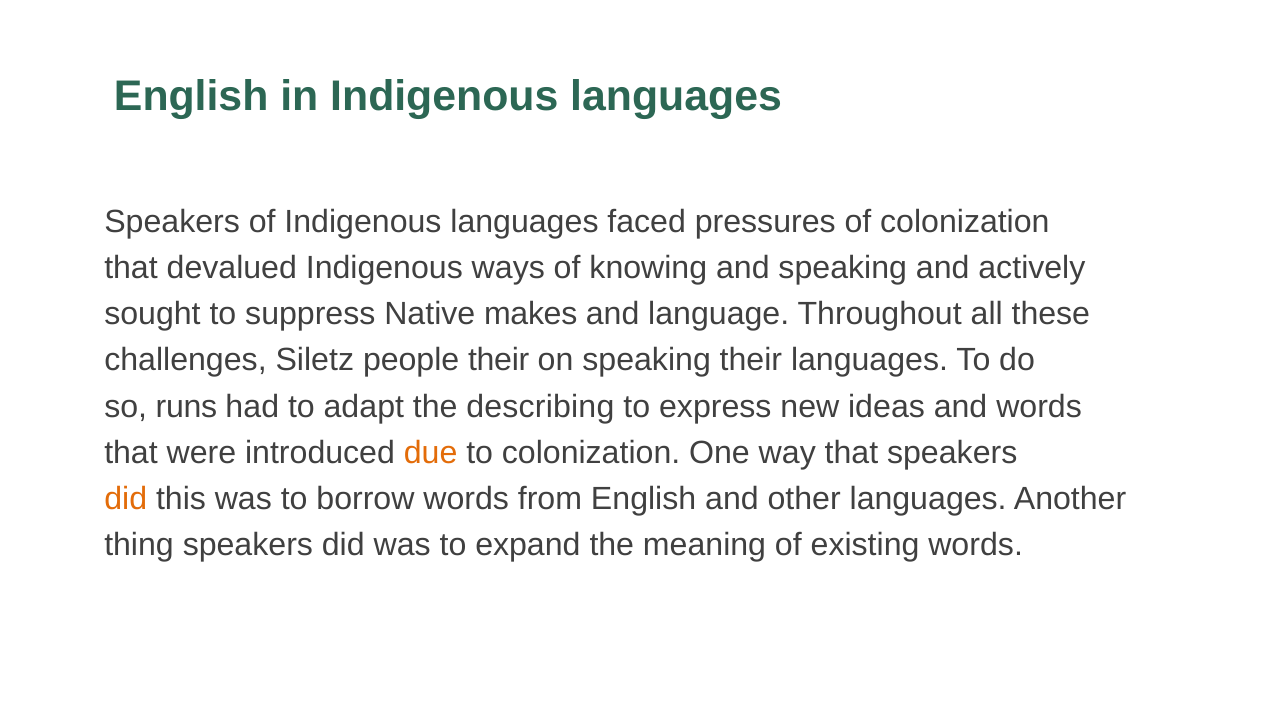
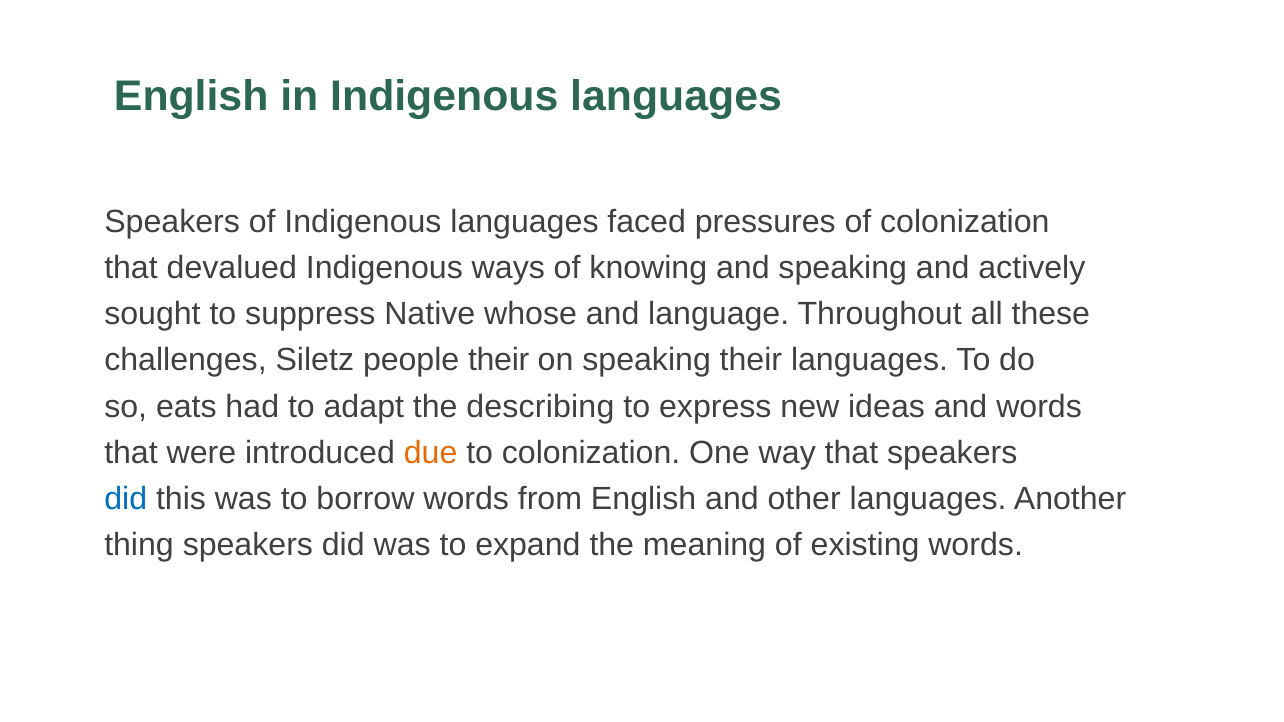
makes: makes -> whose
runs: runs -> eats
did at (126, 499) colour: orange -> blue
